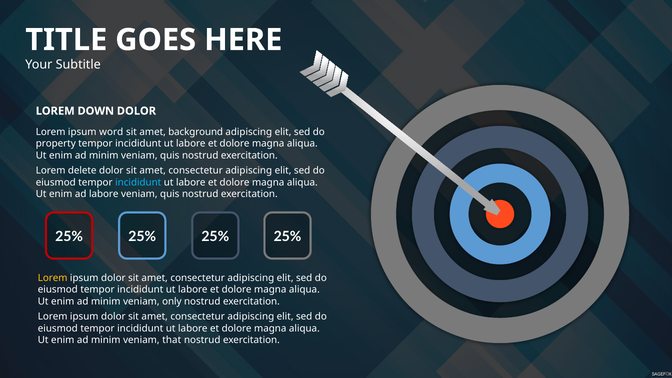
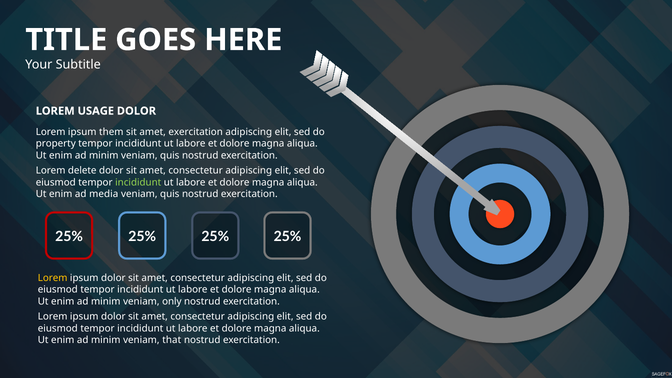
DOWN: DOWN -> USAGE
word: word -> them
amet background: background -> exercitation
incididunt at (138, 182) colour: light blue -> light green
ad labore: labore -> media
